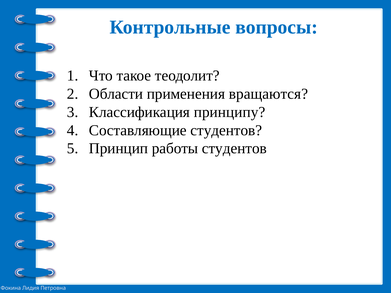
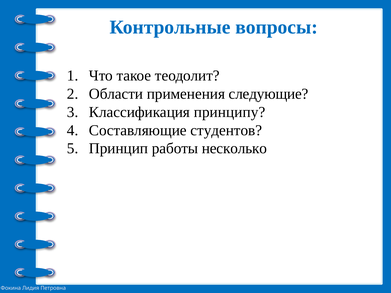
вращаются: вращаются -> следующие
работы студентов: студентов -> несколько
